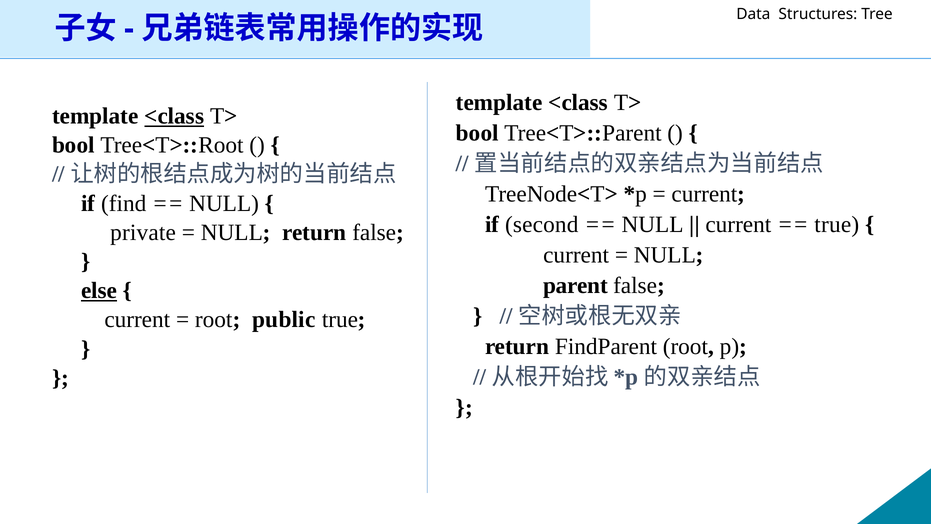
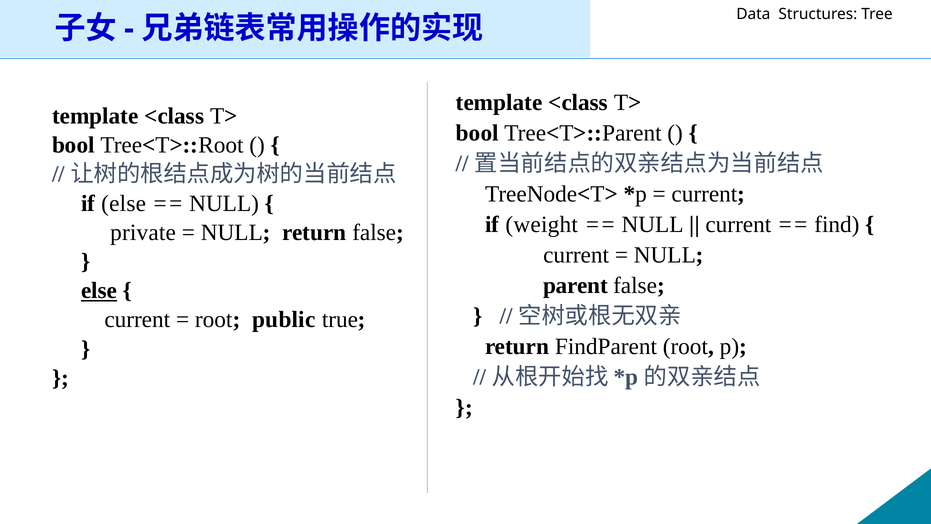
<class at (174, 116) underline: present -> none
if find: find -> else
second: second -> weight
true at (837, 224): true -> find
